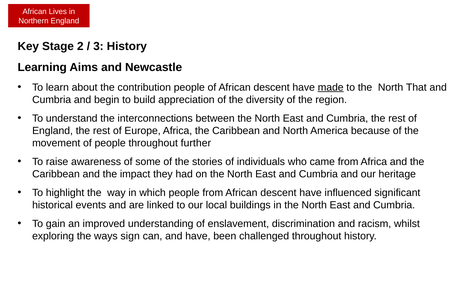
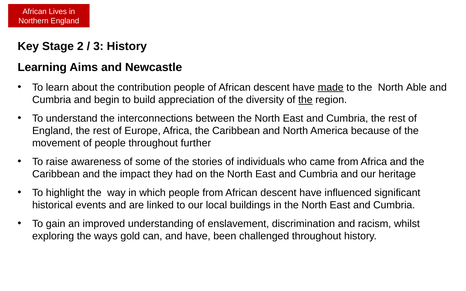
That: That -> Able
the at (305, 100) underline: none -> present
sign: sign -> gold
